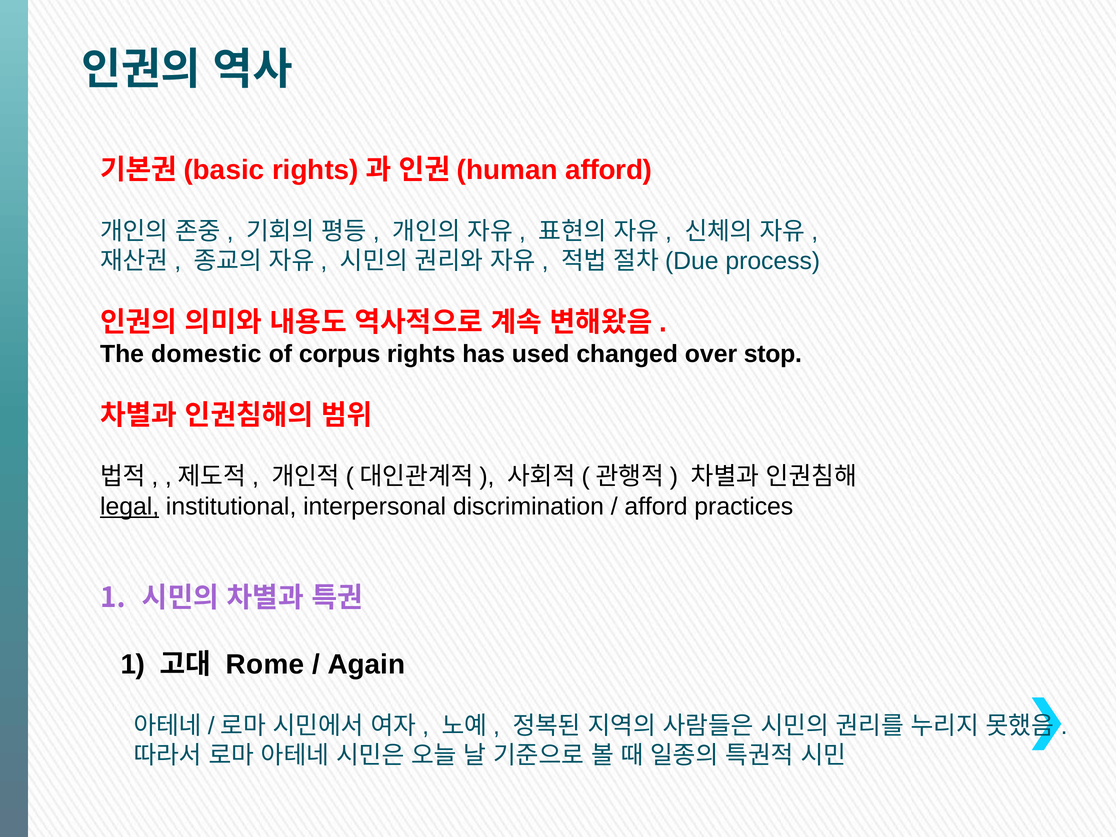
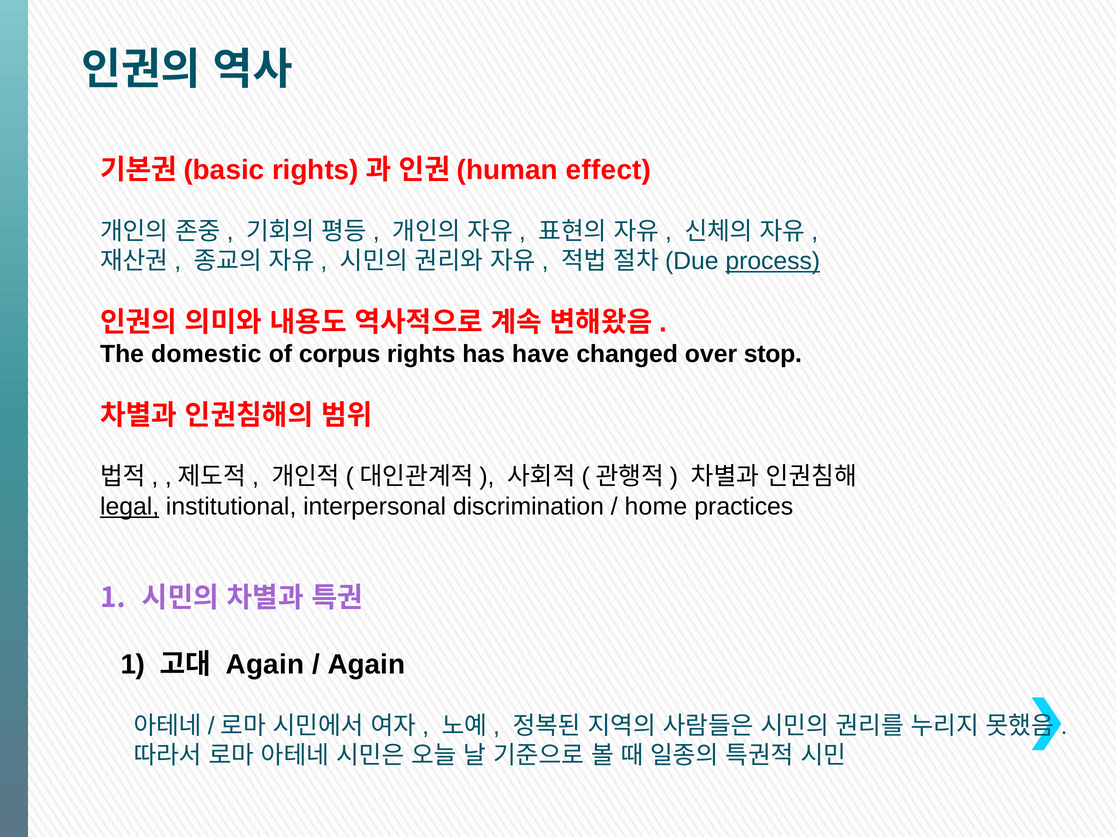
afford at (609, 170): afford -> effect
process underline: none -> present
used: used -> have
afford at (656, 507): afford -> home
Rome at (265, 665): Rome -> Again
